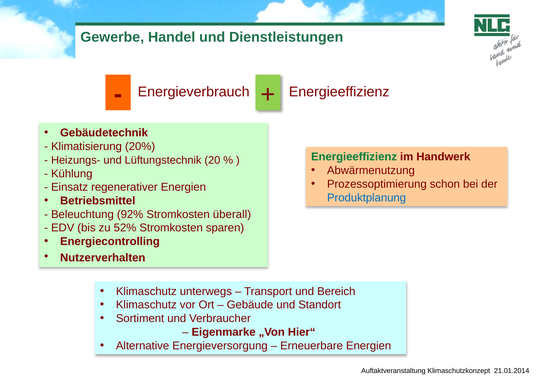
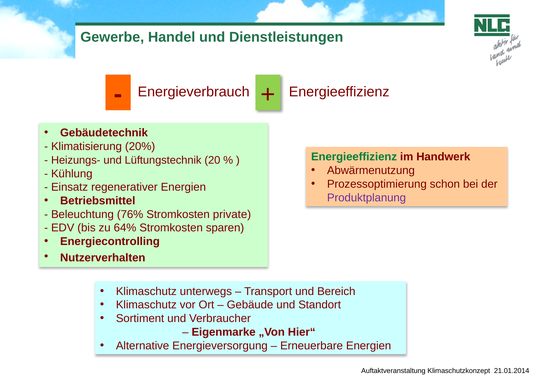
Produktplanung colour: blue -> purple
92%: 92% -> 76%
überall: überall -> private
52%: 52% -> 64%
